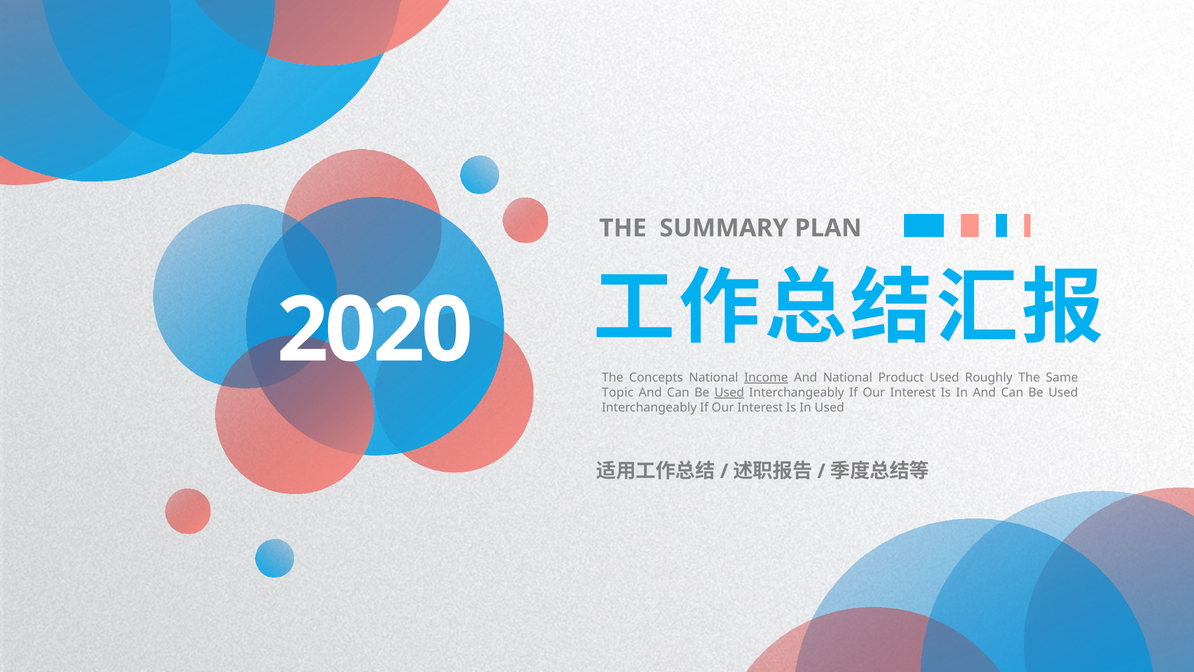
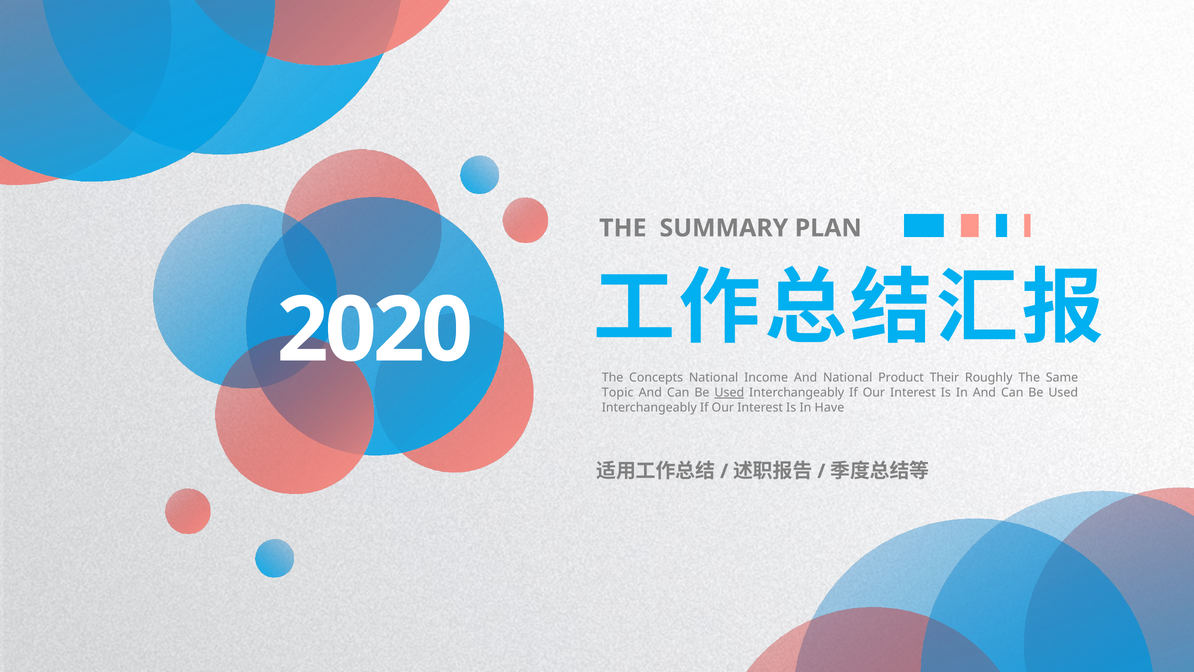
Income underline: present -> none
Product Used: Used -> Their
In Used: Used -> Have
